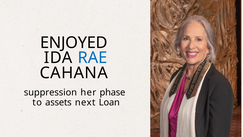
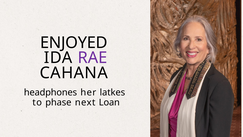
RAE colour: blue -> purple
suppression: suppression -> headphones
phase: phase -> latkes
assets: assets -> phase
